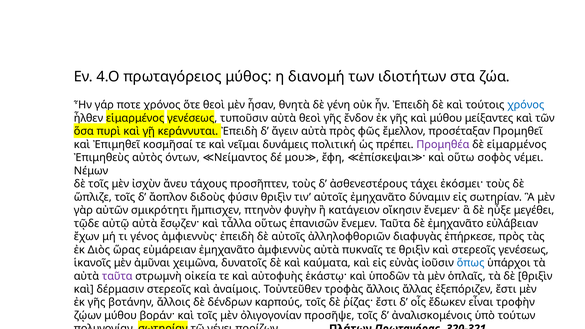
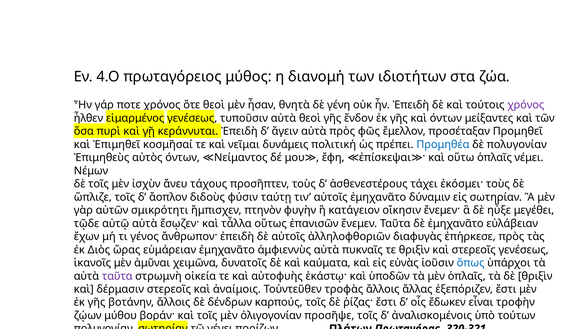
χρόνος at (526, 105) colour: blue -> purple
καὶ μύθου: μύθου -> όντων
Προμηθέα colour: purple -> blue
δὲ εἱμαρμένος: εἱμαρμένος -> πολυγονίαν
οὕτω σοφὸς: σοφὸς -> ὁπλαῖς
φύσιν θριξὶν: θριξὶν -> ταύτῃ
ἀμφιεννὺς·: ἀμφιεννὺς· -> ἄνθρωπον·
